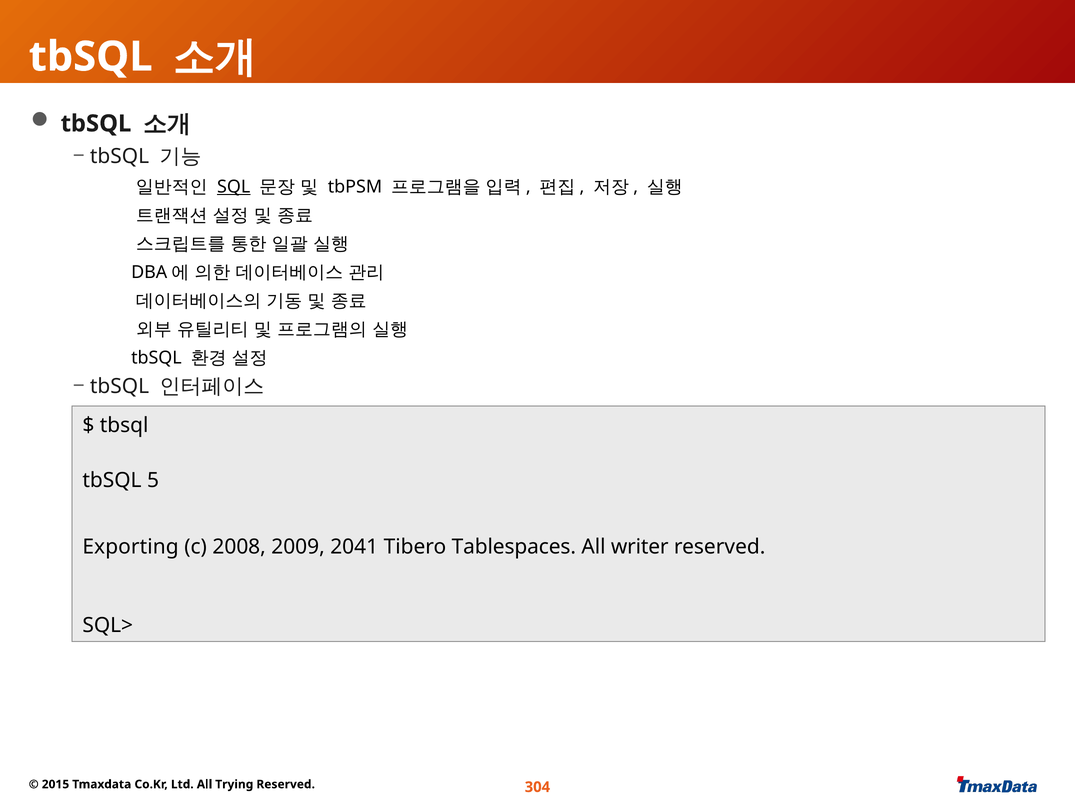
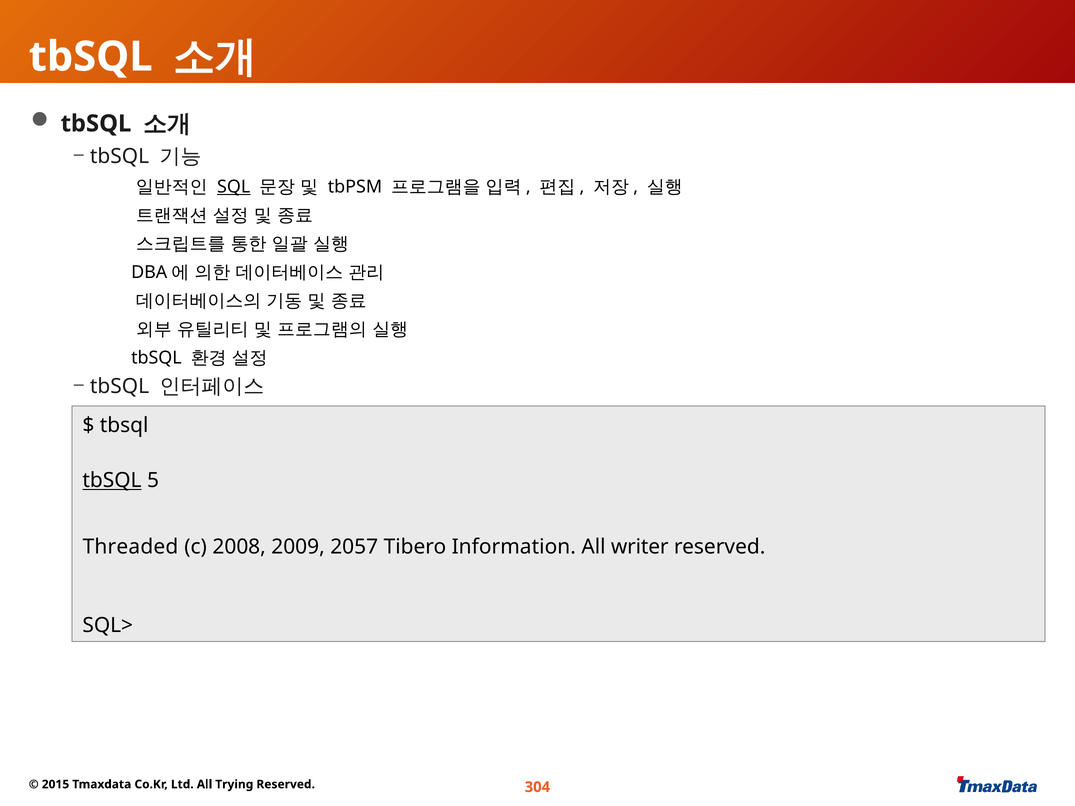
tbSQL at (112, 481) underline: none -> present
Exporting: Exporting -> Threaded
2041: 2041 -> 2057
Tablespaces: Tablespaces -> Information
